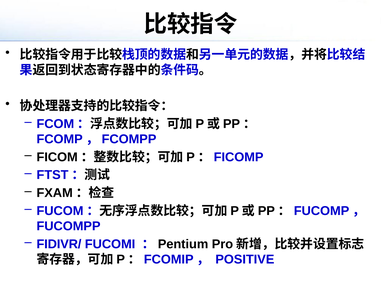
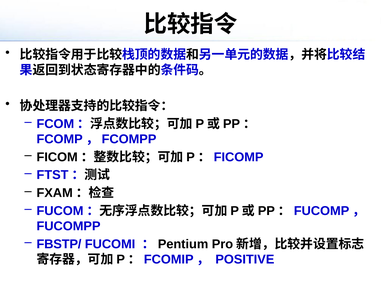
FIDIVR/: FIDIVR/ -> FBSTP/
